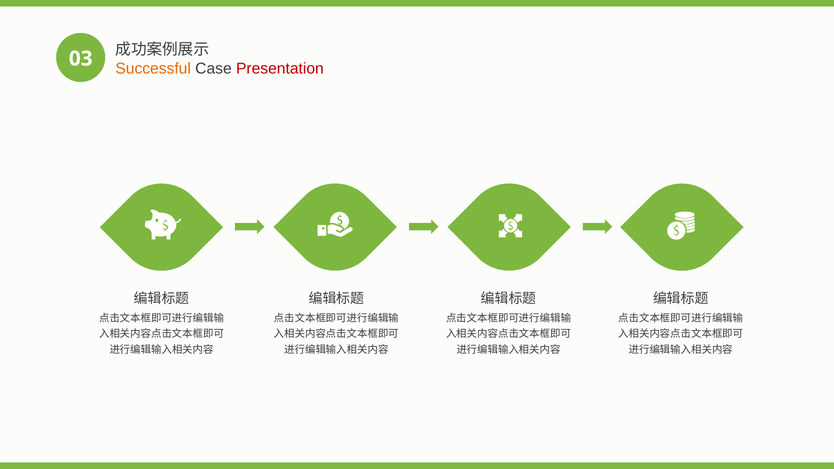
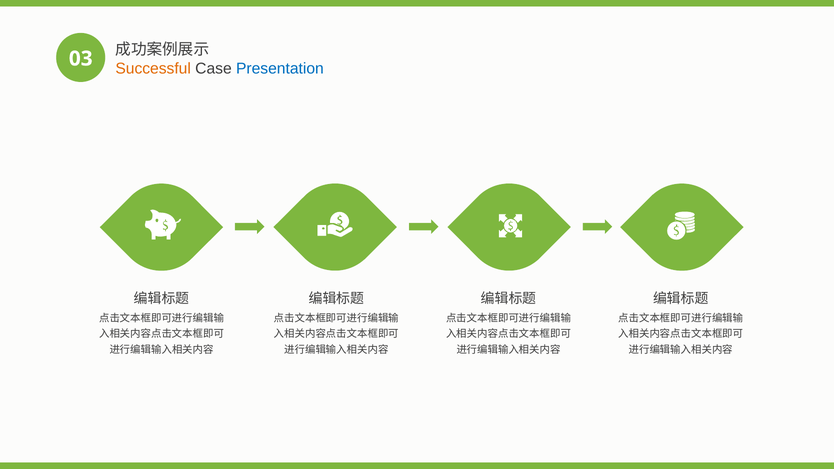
Presentation colour: red -> blue
